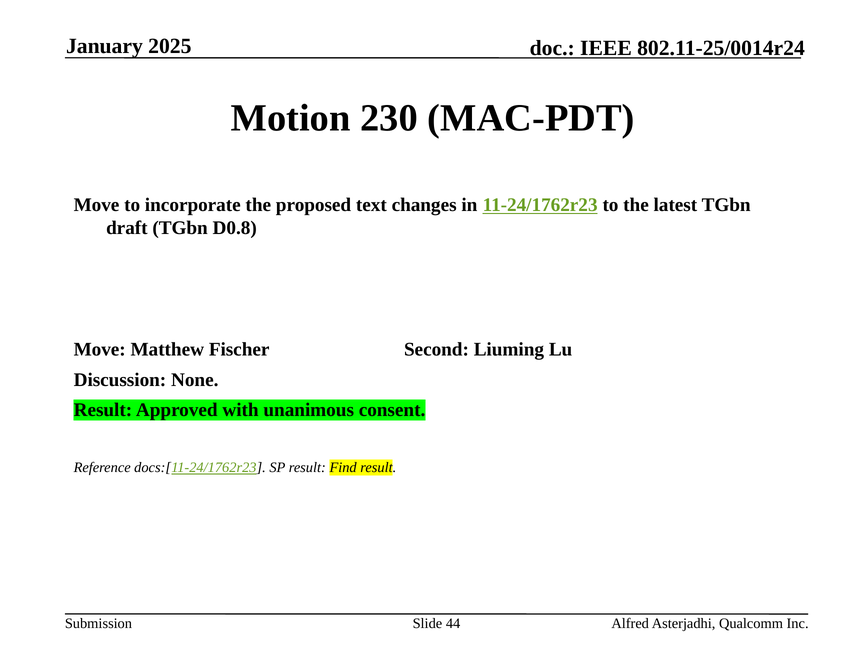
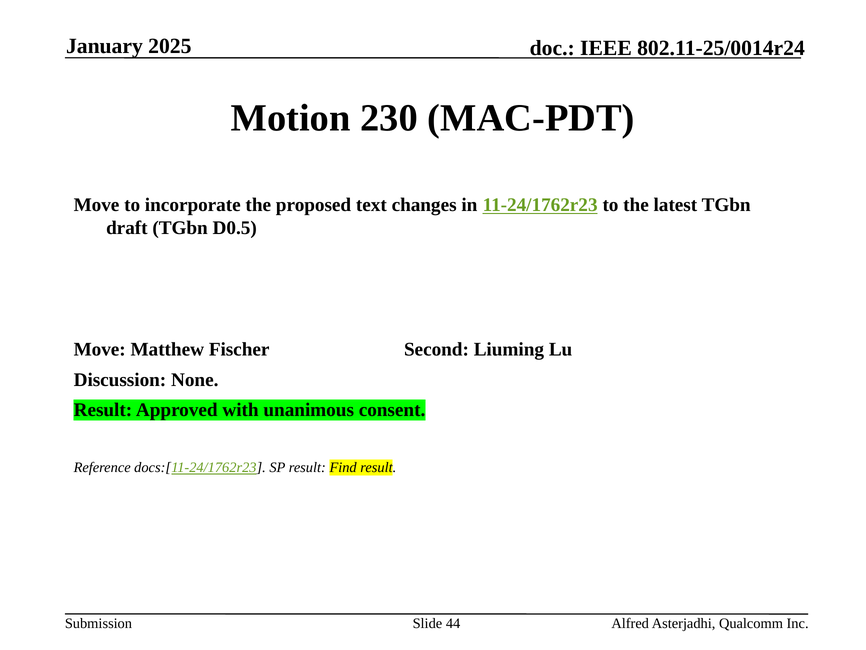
D0.8: D0.8 -> D0.5
